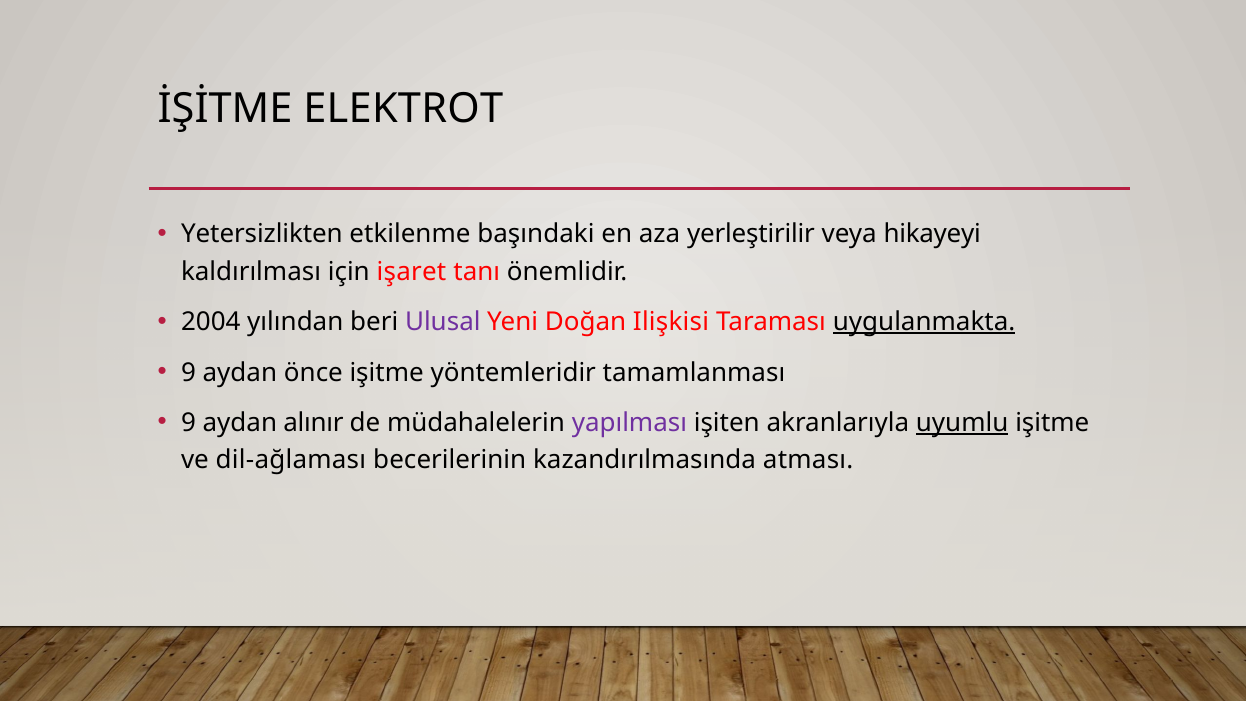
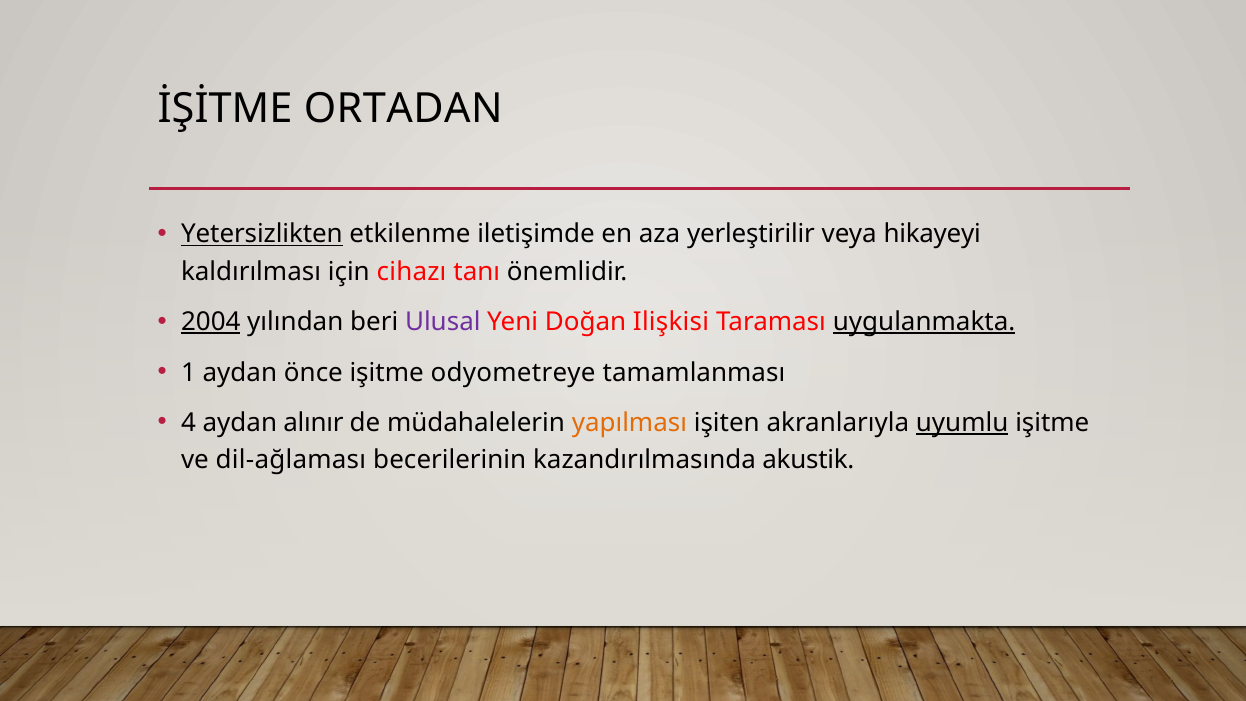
ELEKTROT: ELEKTROT -> ORTADAN
Yetersizlikten underline: none -> present
başındaki: başındaki -> iletişimde
işaret: işaret -> cihazı
2004 underline: none -> present
9 at (188, 372): 9 -> 1
yöntemleridir: yöntemleridir -> odyometreye
9 at (188, 423): 9 -> 4
yapılması colour: purple -> orange
atması: atması -> akustik
